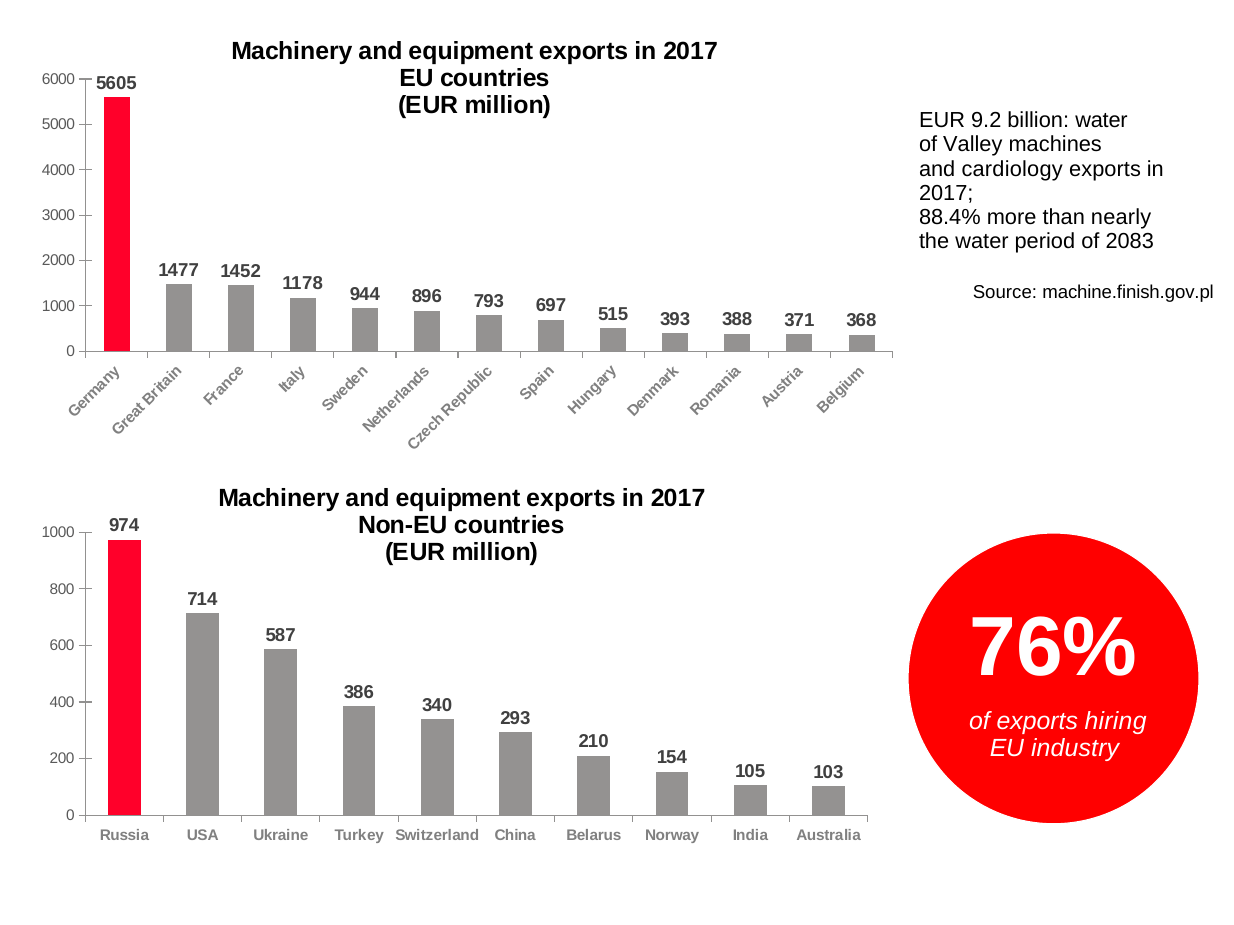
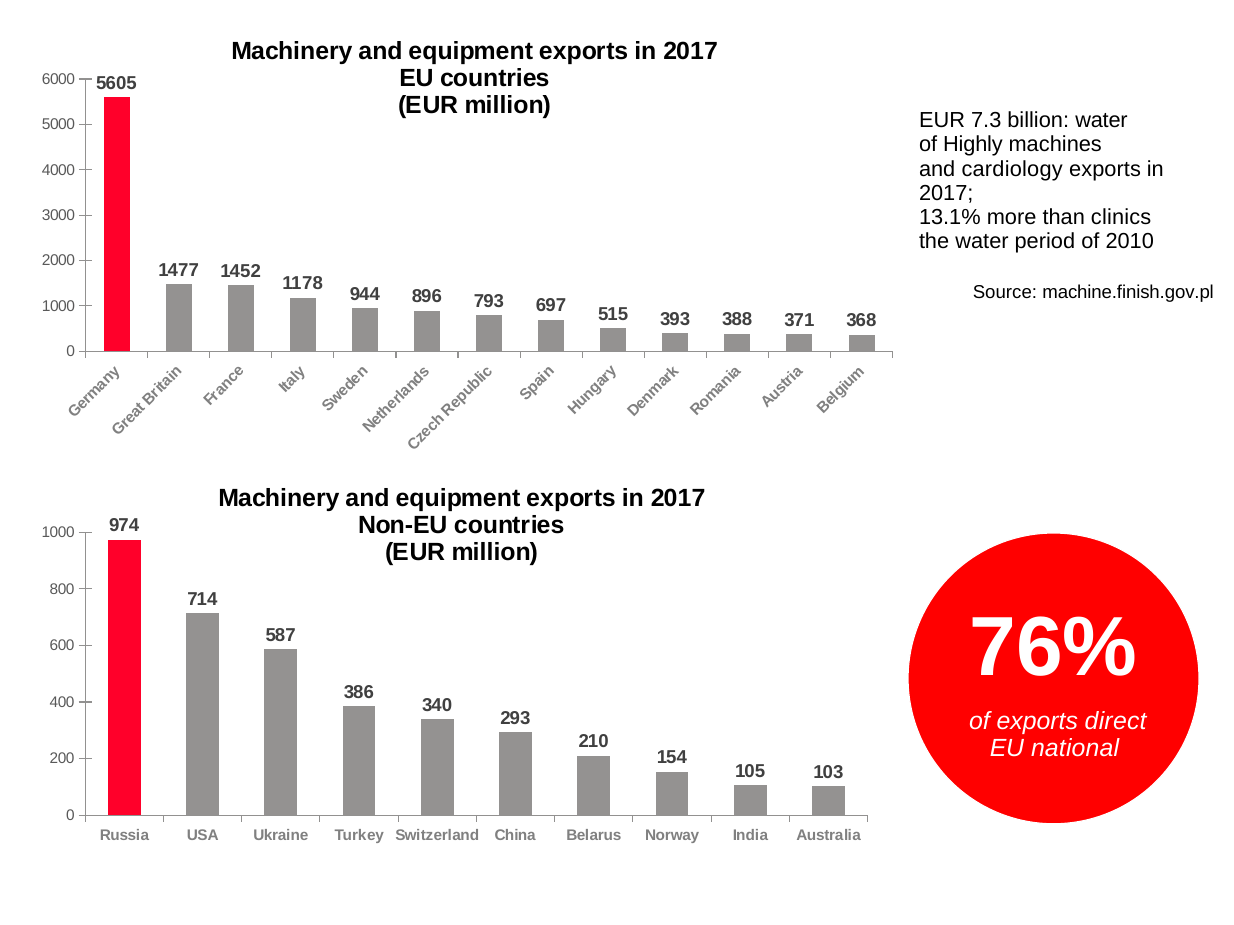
9.2: 9.2 -> 7.3
Valley: Valley -> Highly
88.4%: 88.4% -> 13.1%
nearly: nearly -> clinics
2083: 2083 -> 2010
hiring: hiring -> direct
industry: industry -> national
